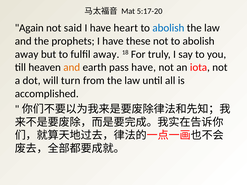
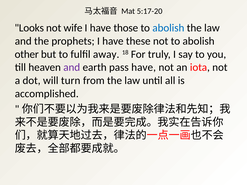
Again: Again -> Looks
said: said -> wife
heart: heart -> those
away at (27, 54): away -> other
and at (72, 67) colour: orange -> purple
